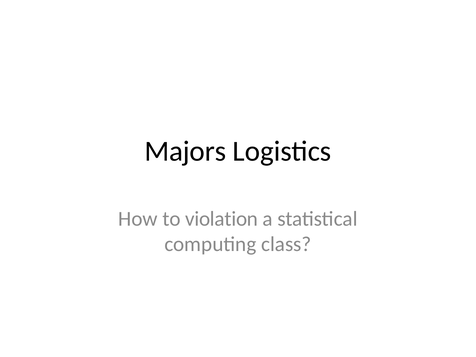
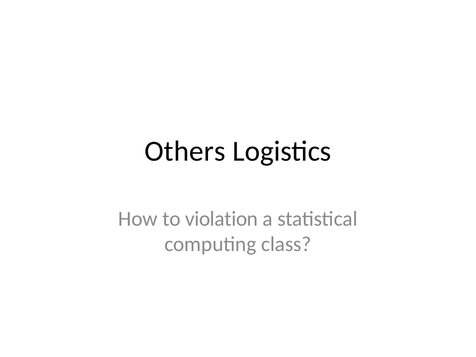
Majors: Majors -> Others
